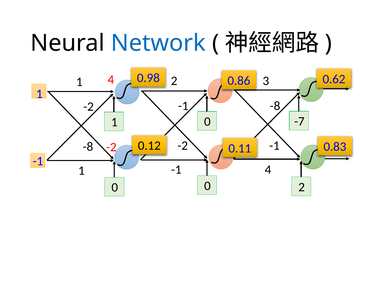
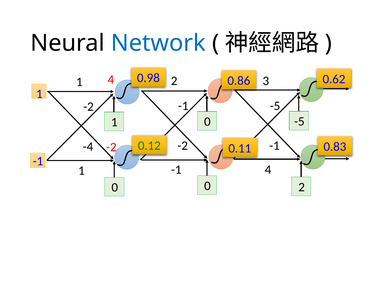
-8 at (275, 106): -8 -> -5
-7 at (299, 122): -7 -> -5
0.12 colour: black -> green
-8 at (88, 147): -8 -> -4
